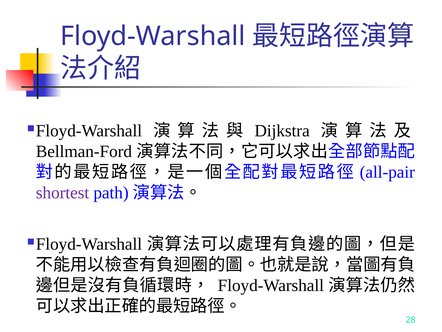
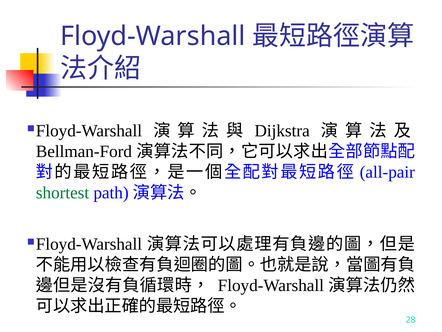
shortest colour: purple -> green
